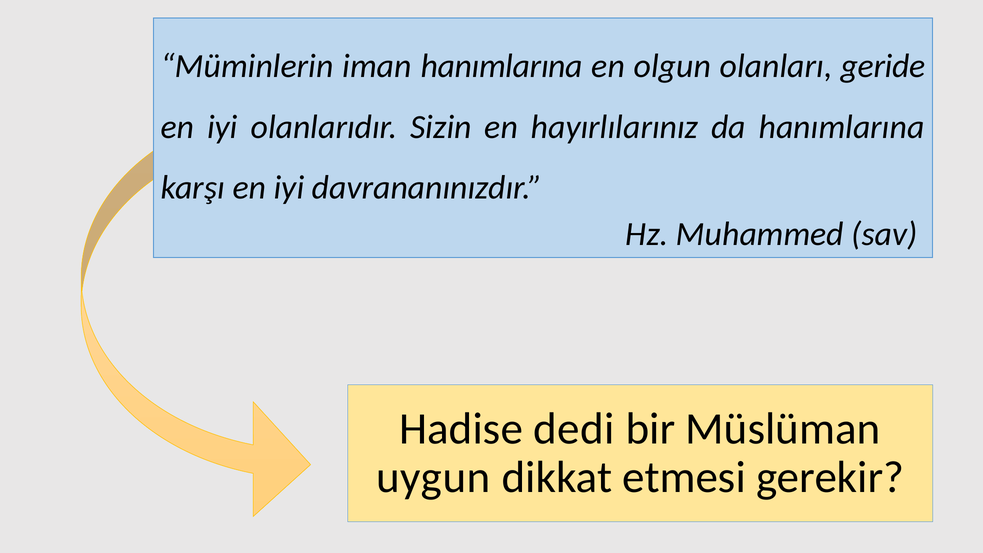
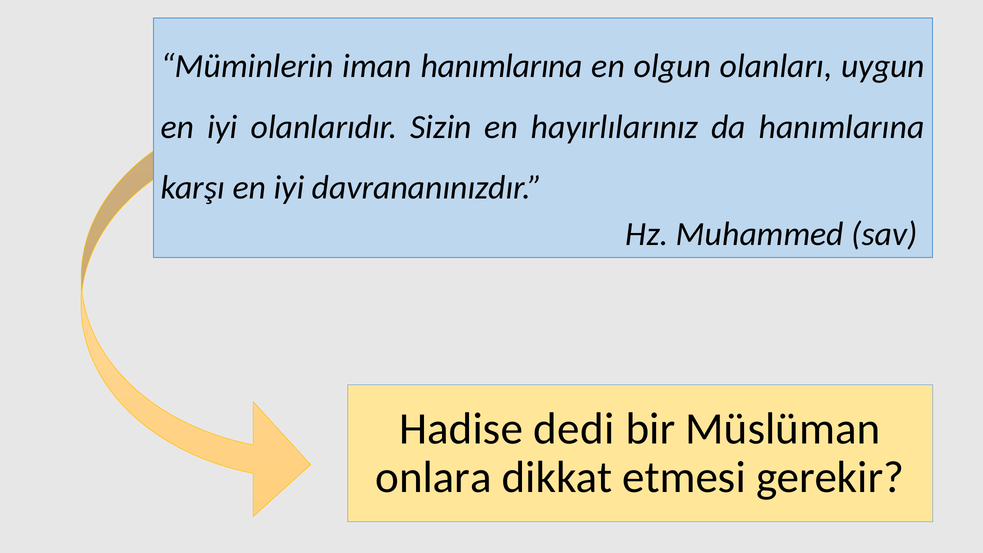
geride: geride -> uygun
uygun: uygun -> onlara
